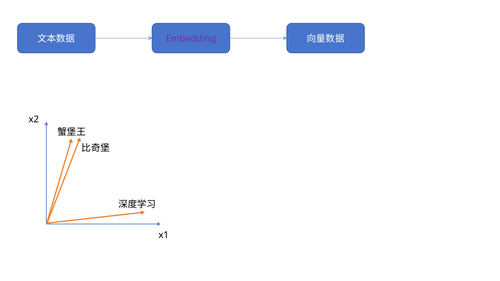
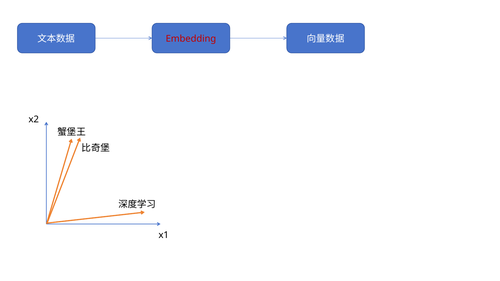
Embedding colour: purple -> red
